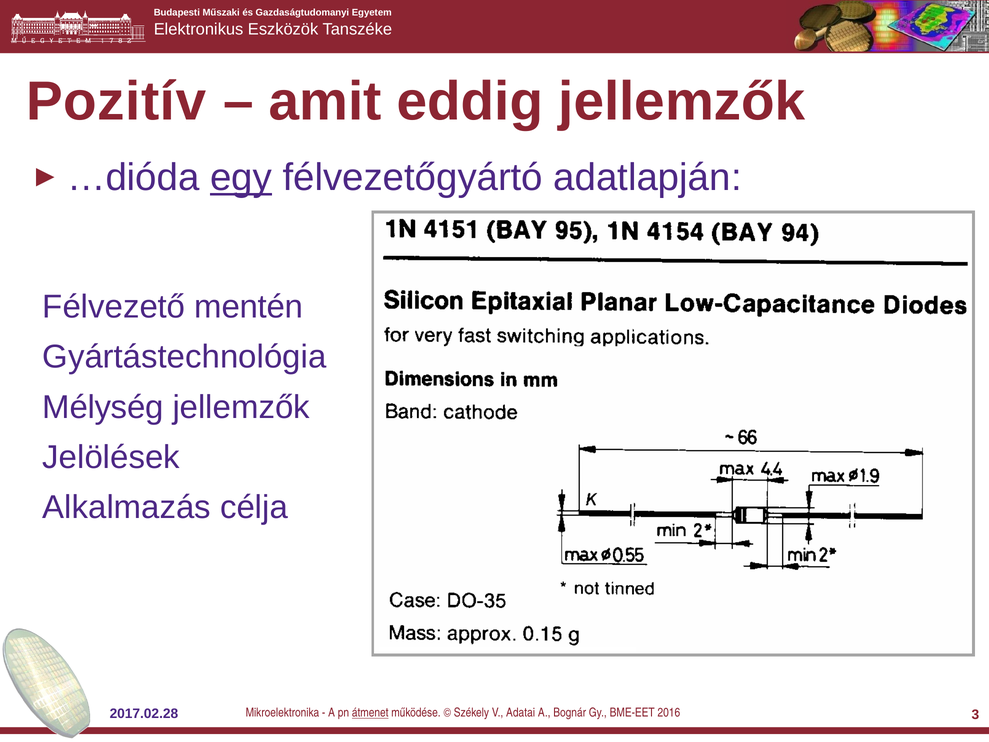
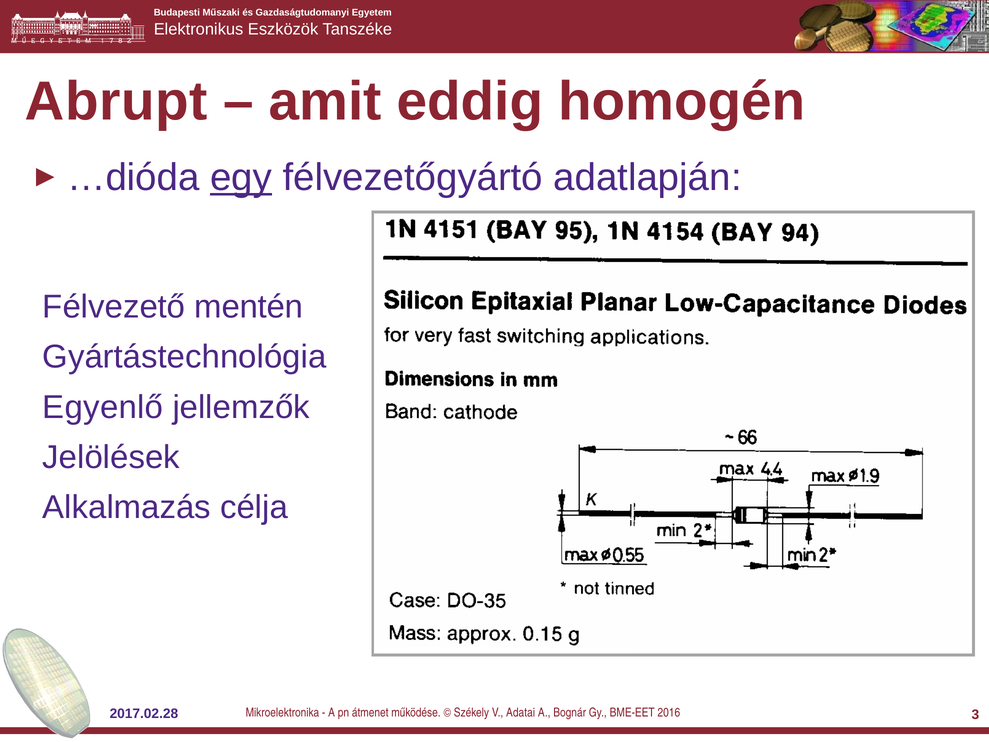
Pozitív: Pozitív -> Abrupt
eddig jellemzők: jellemzők -> homogén
Mélység: Mélység -> Egyenlő
átmenet underline: present -> none
